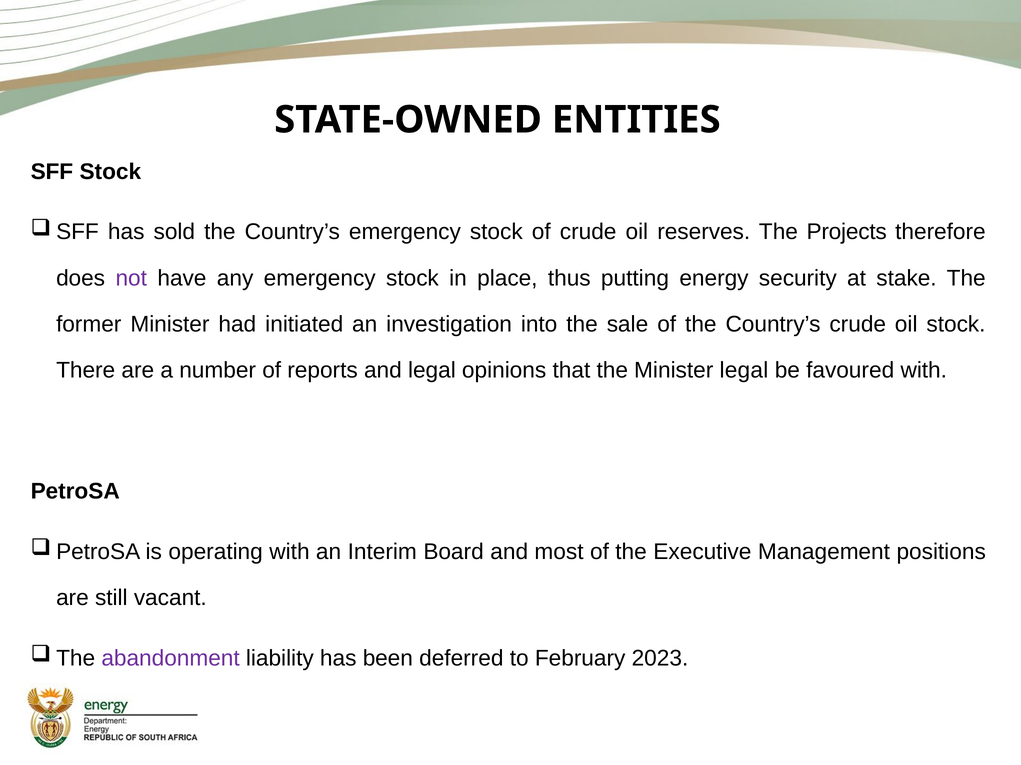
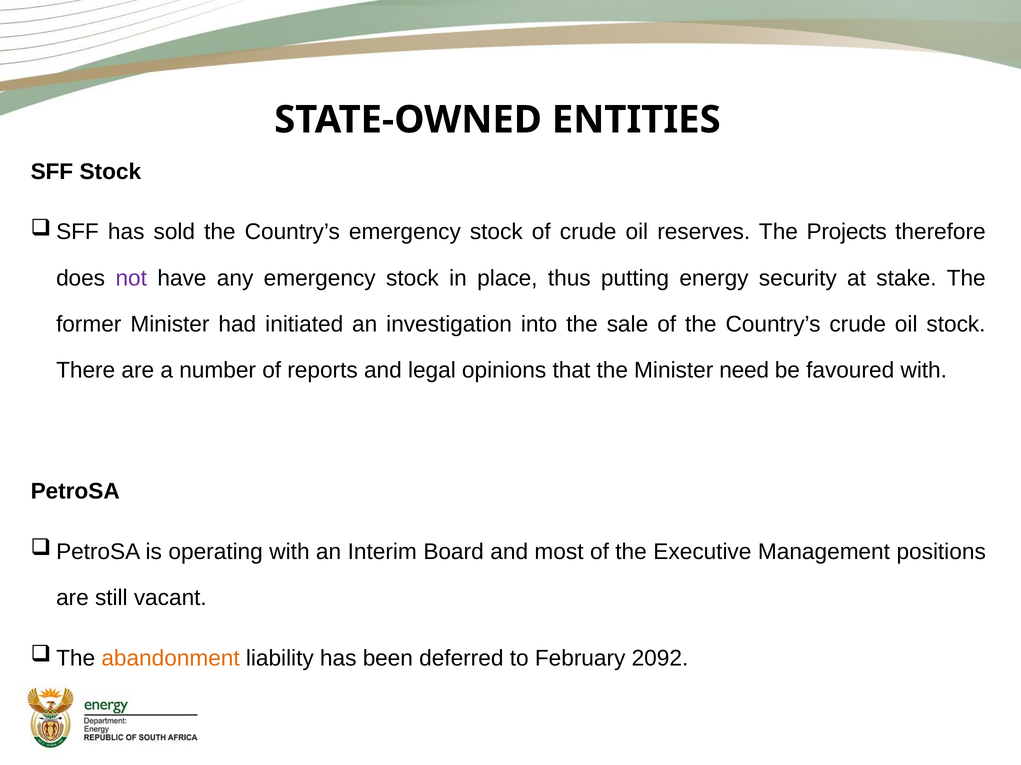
Minister legal: legal -> need
abandonment colour: purple -> orange
2023: 2023 -> 2092
